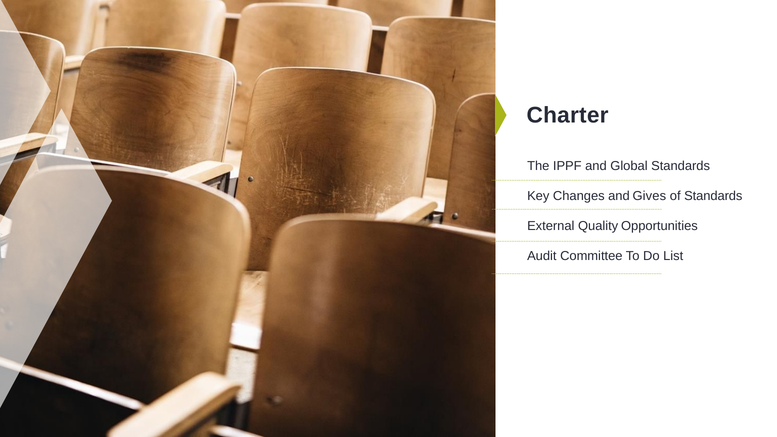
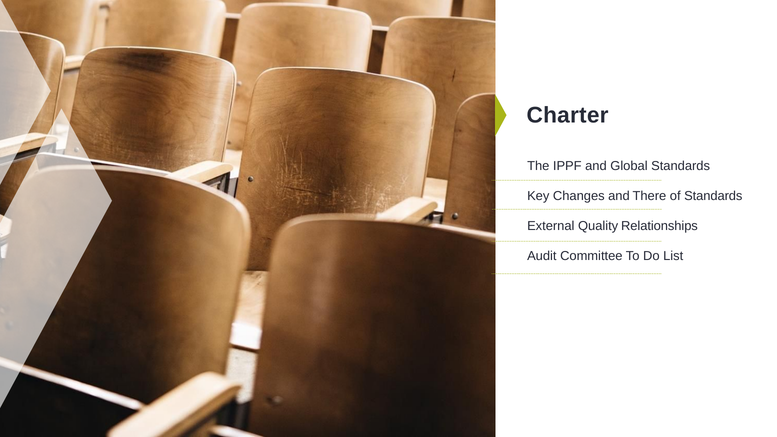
Gives: Gives -> There
Opportunities: Opportunities -> Relationships
